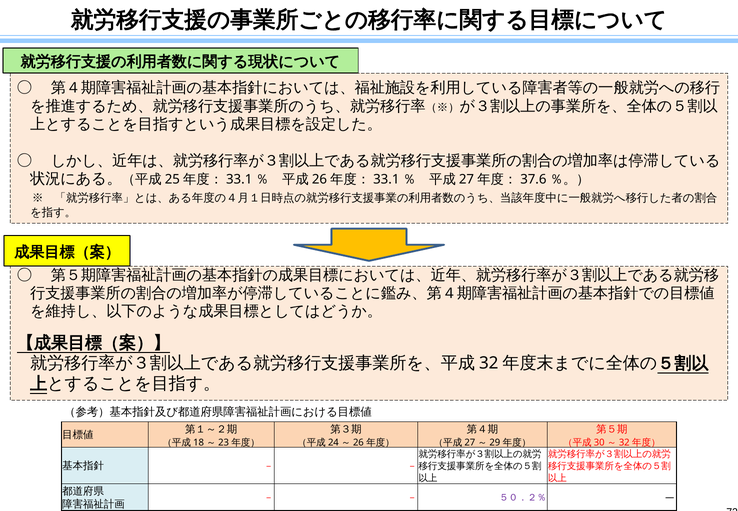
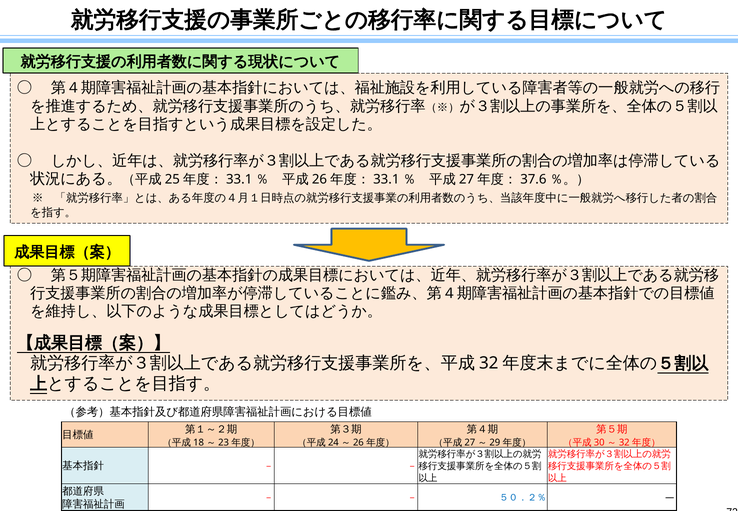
５０．２％ colour: purple -> blue
